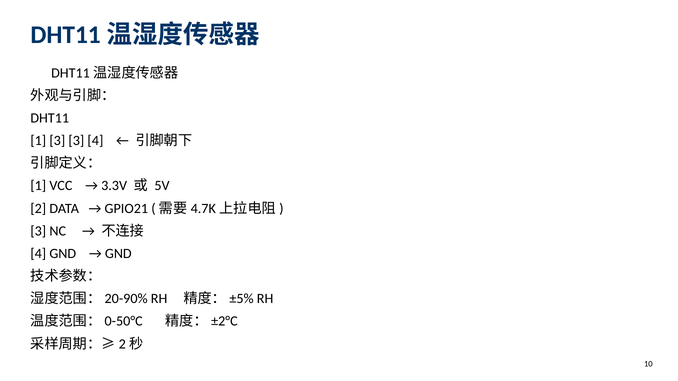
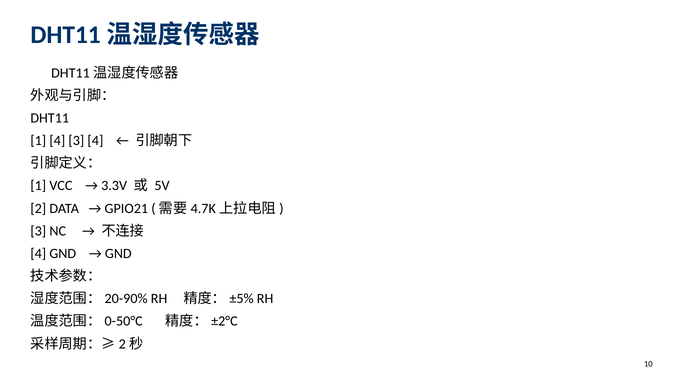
1 3: 3 -> 4
